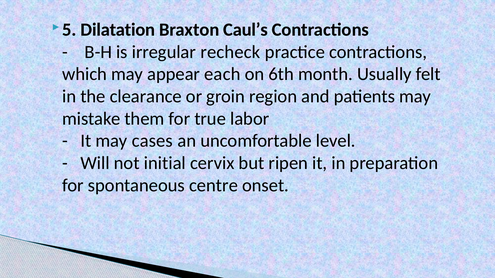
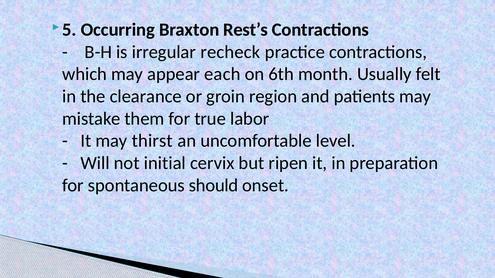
Dilatation: Dilatation -> Occurring
Caul’s: Caul’s -> Rest’s
cases: cases -> thirst
centre: centre -> should
